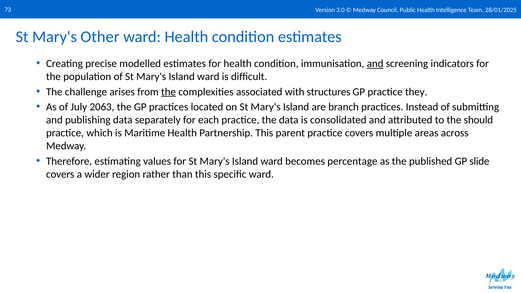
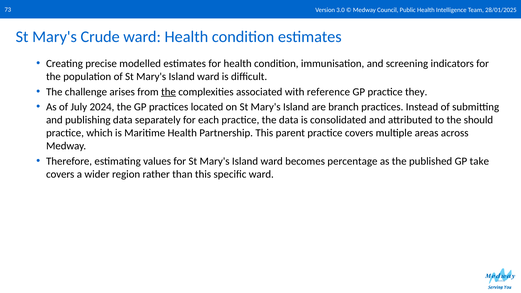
Other: Other -> Crude
and at (375, 64) underline: present -> none
structures: structures -> reference
2063: 2063 -> 2024
slide: slide -> take
